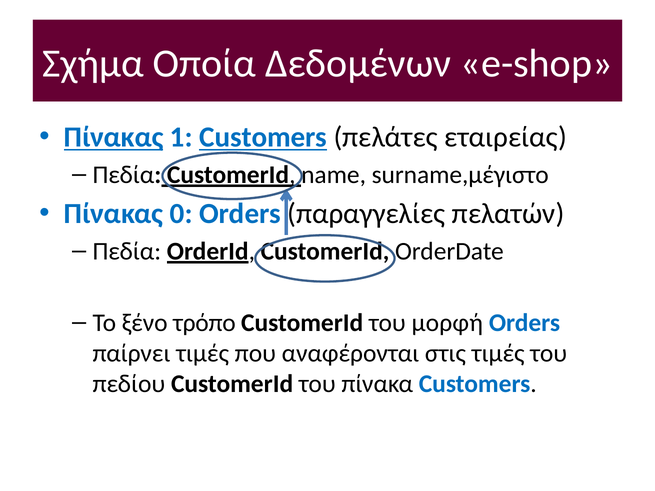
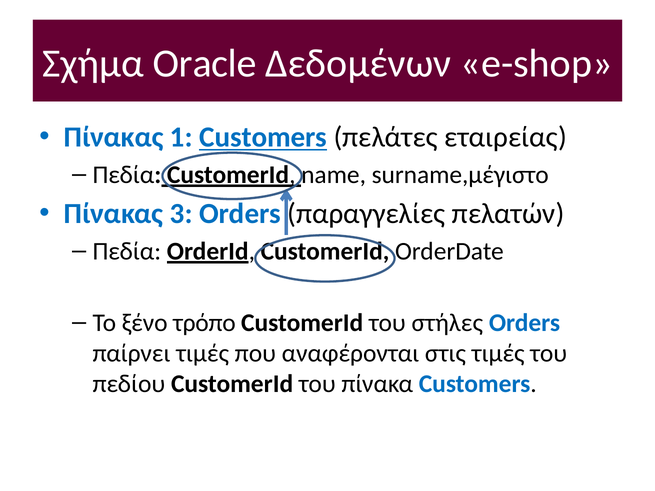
Οποία: Οποία -> Oracle
Πίνακας at (114, 137) underline: present -> none
0: 0 -> 3
μoρφή: μoρφή -> στήλες
